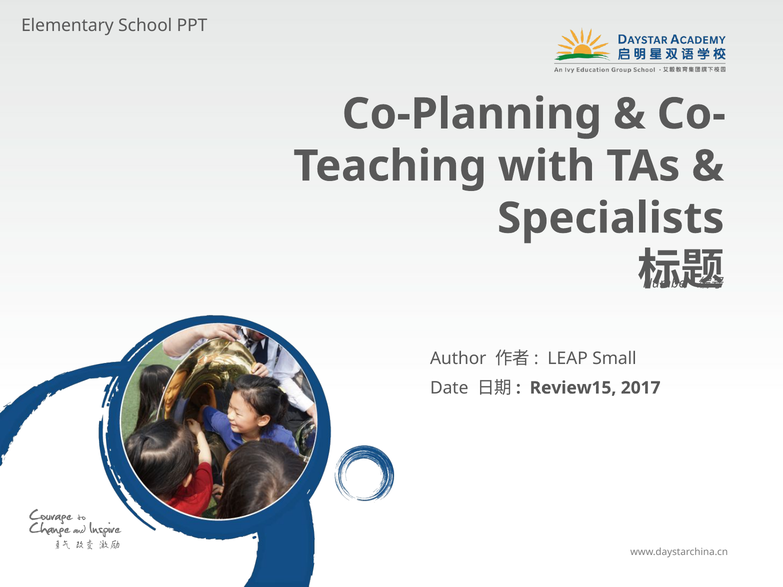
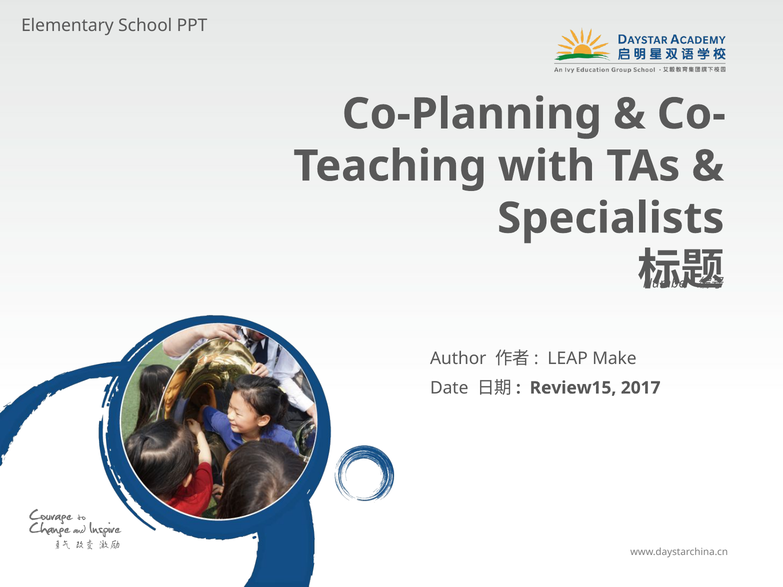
Small: Small -> Make
